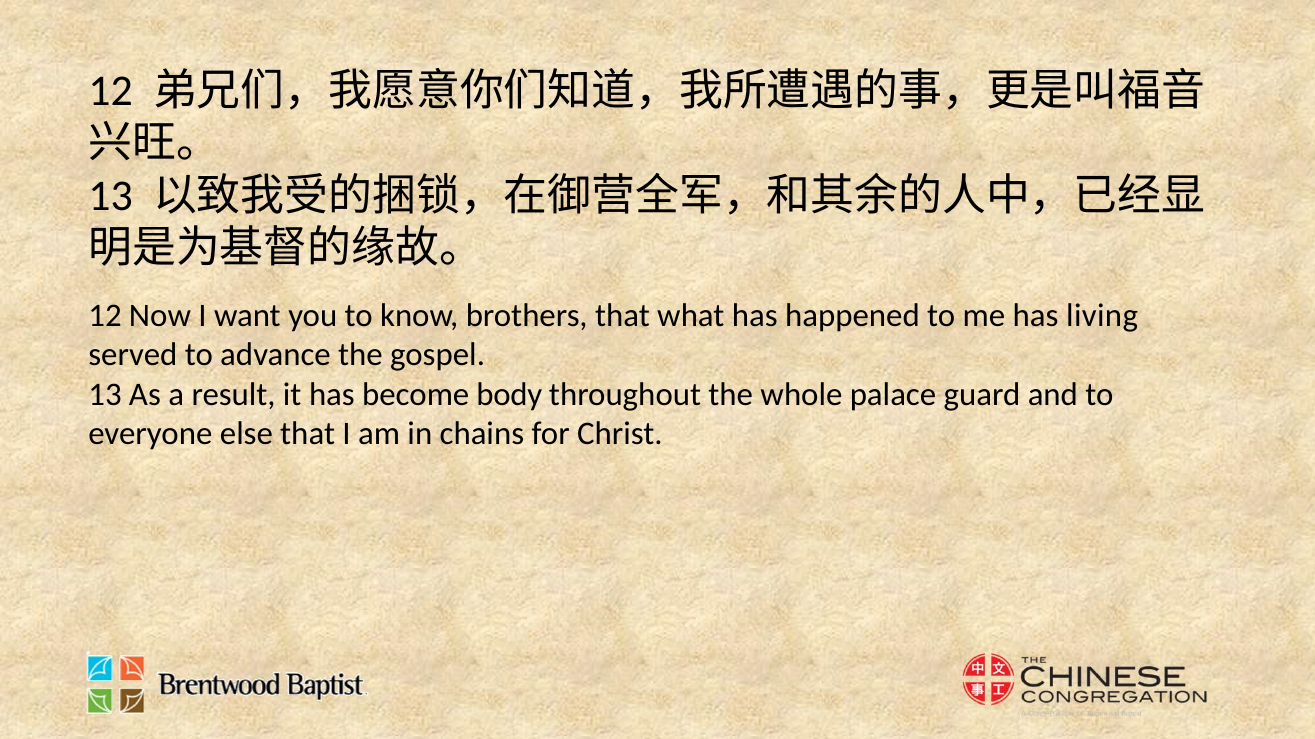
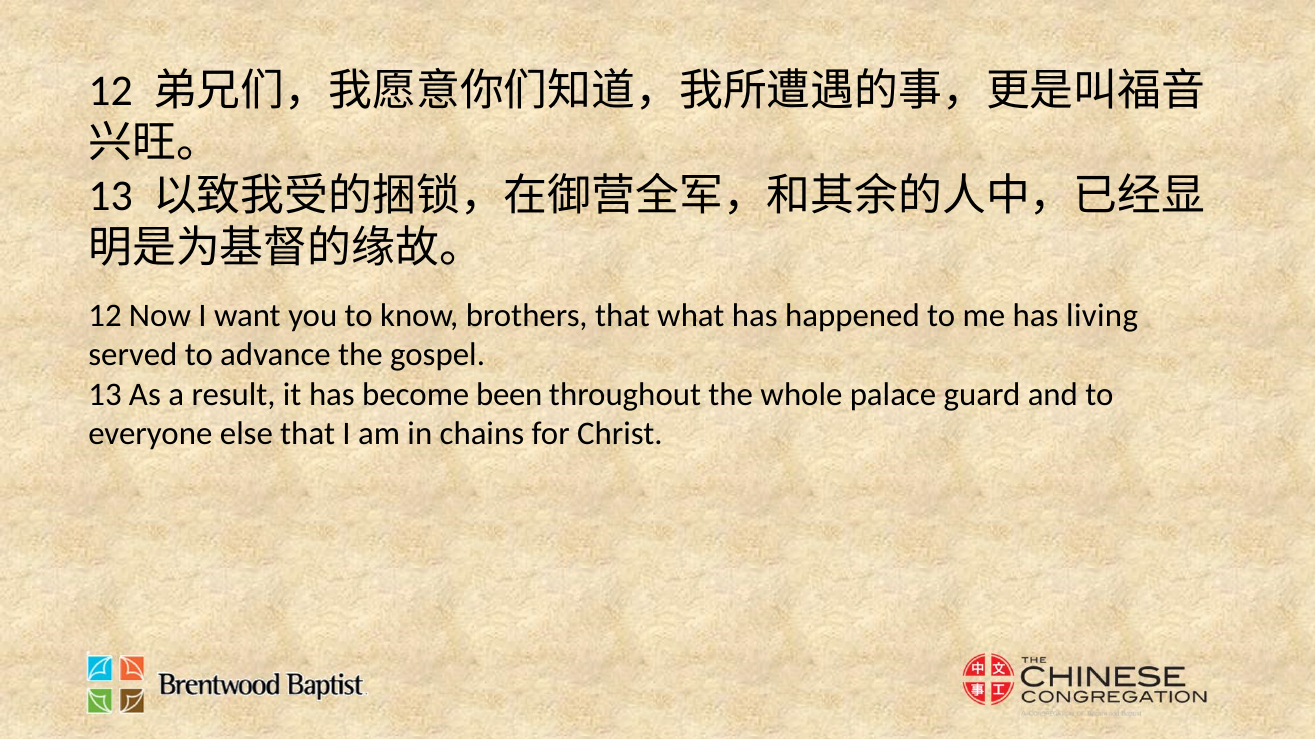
body: body -> been
